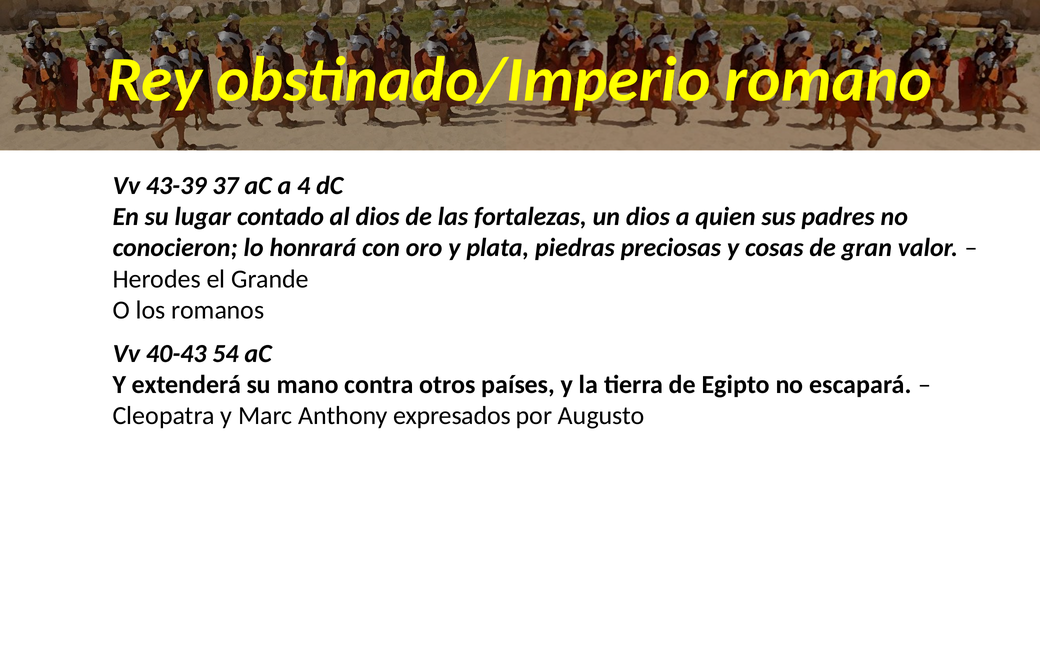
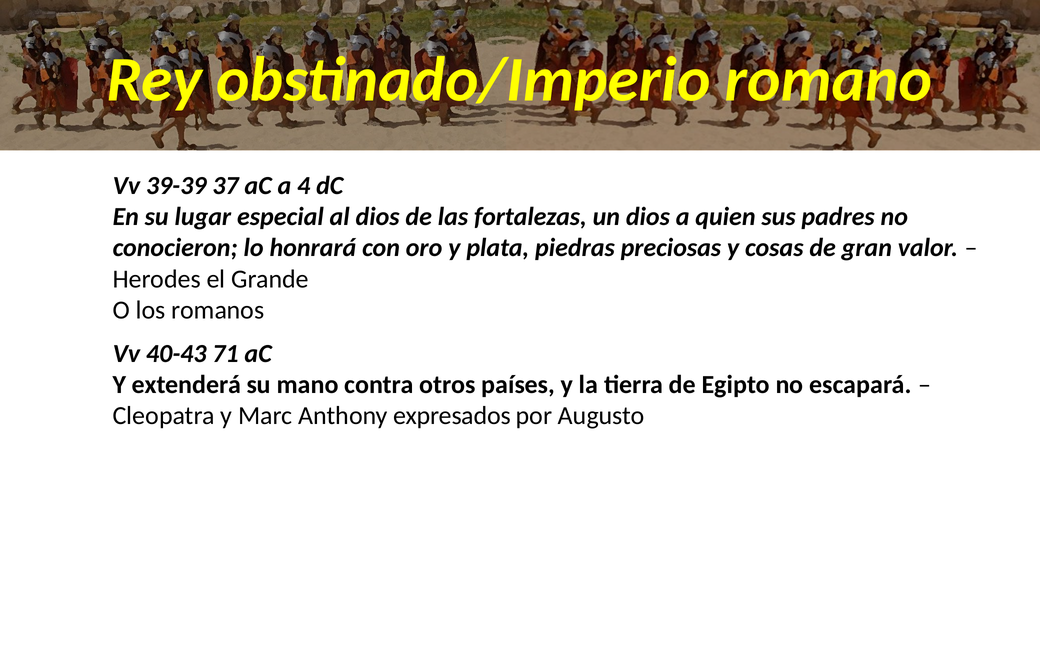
43-39: 43-39 -> 39-39
contado: contado -> especial
54: 54 -> 71
